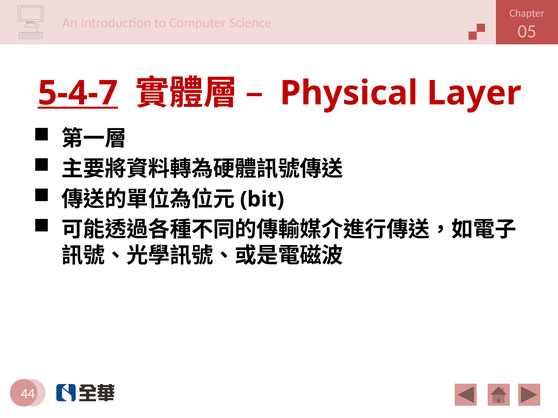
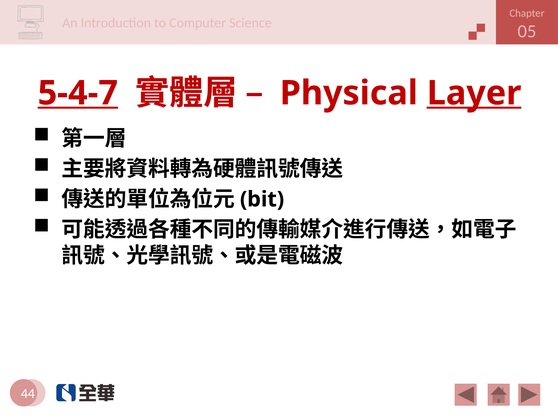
Layer underline: none -> present
